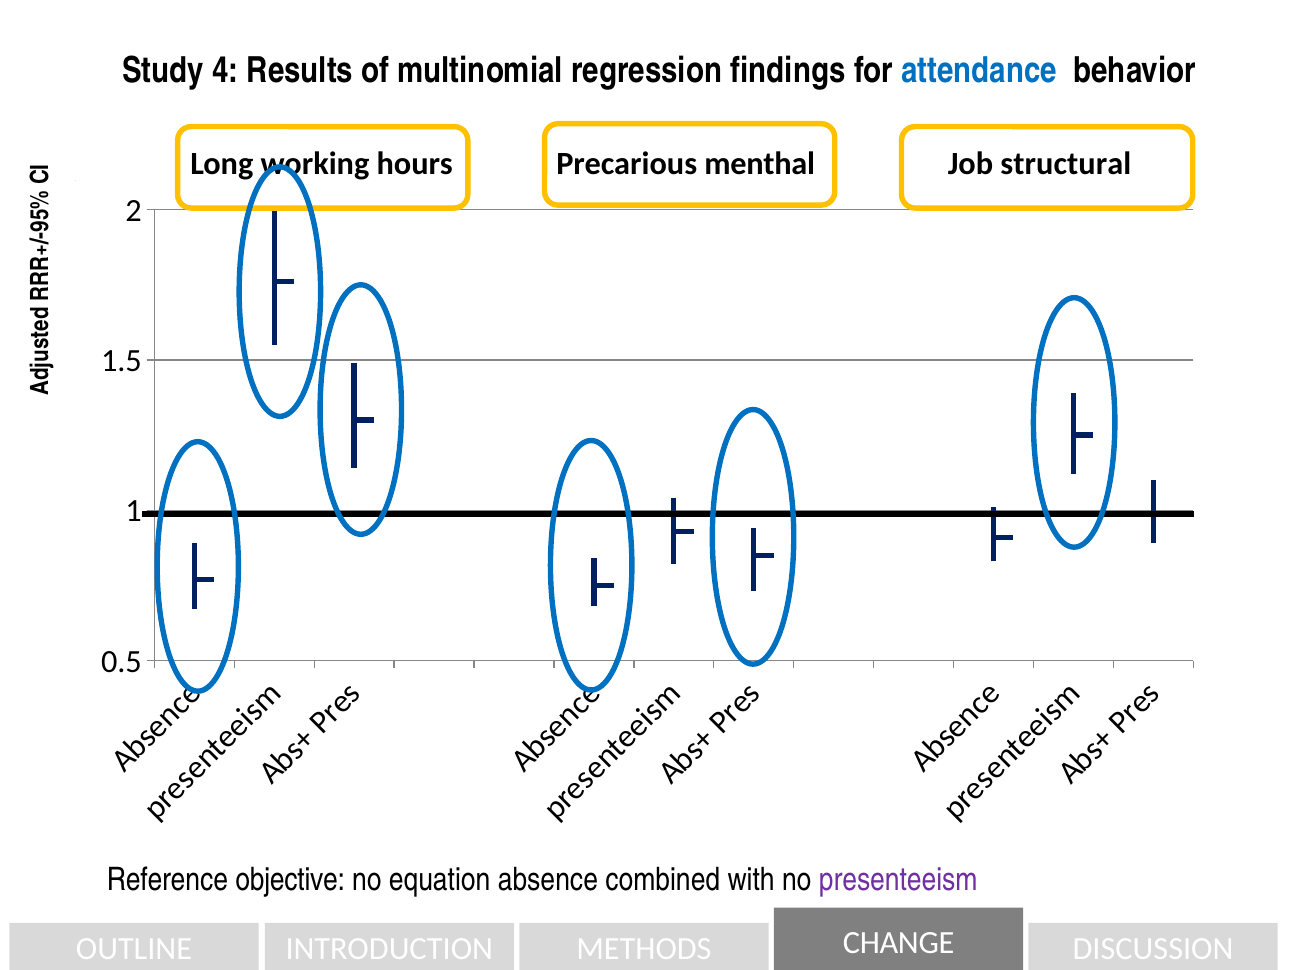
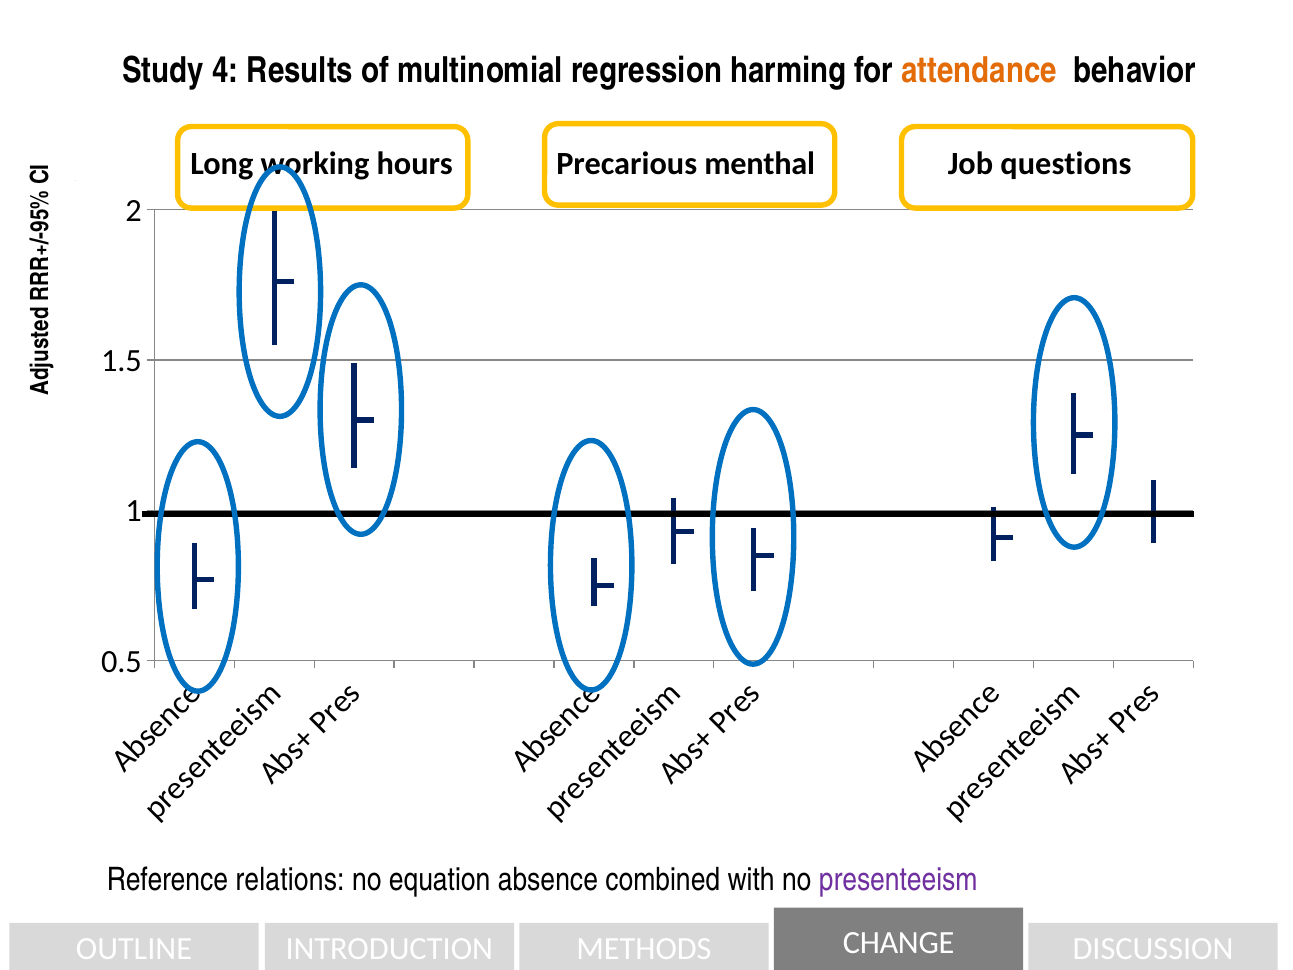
findings: findings -> harming
attendance colour: blue -> orange
structural: structural -> questions
objective: objective -> relations
